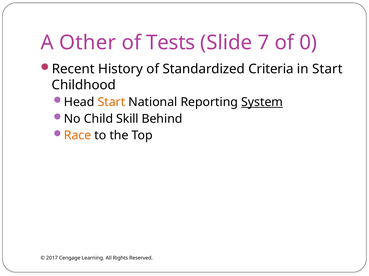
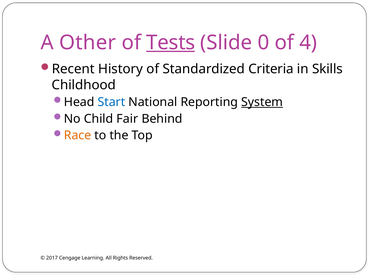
Tests underline: none -> present
7: 7 -> 0
0: 0 -> 4
in Start: Start -> Skills
Start at (111, 102) colour: orange -> blue
Skill: Skill -> Fair
